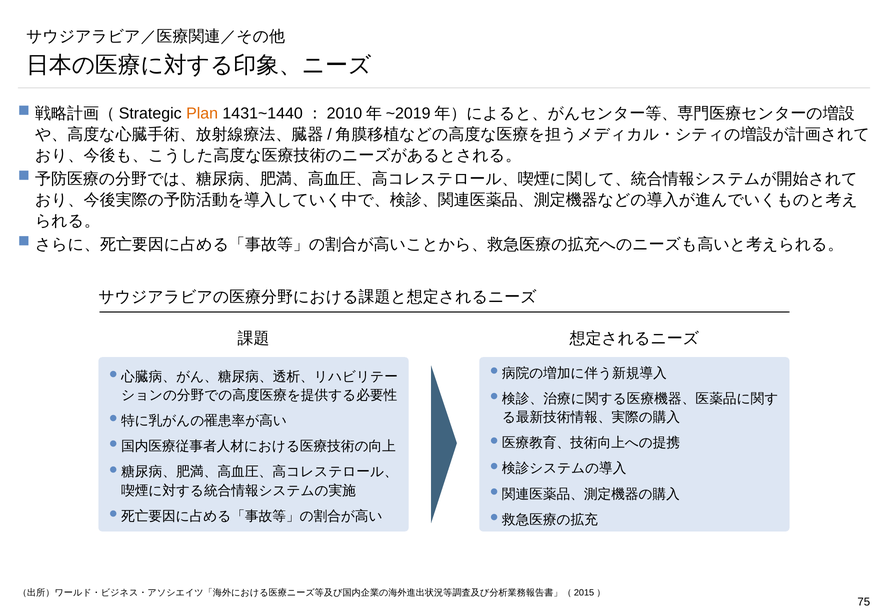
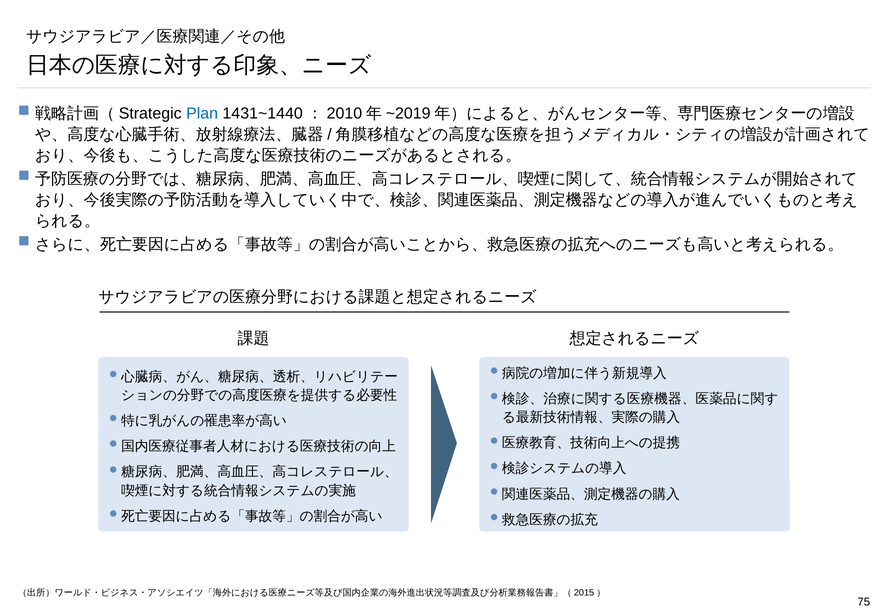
Plan colour: orange -> blue
